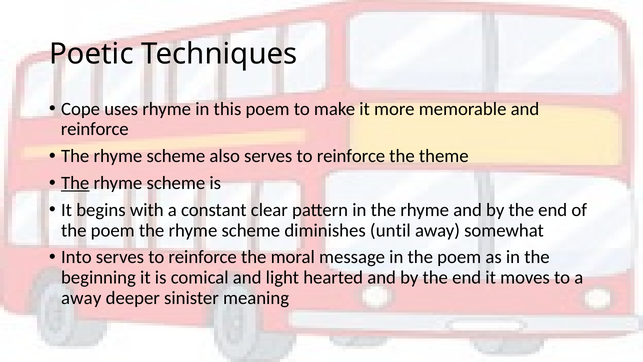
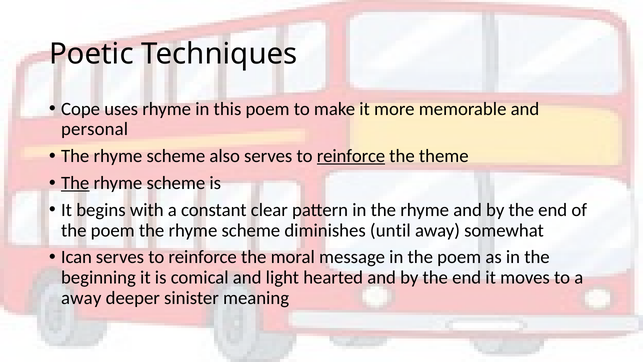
reinforce at (95, 129): reinforce -> personal
reinforce at (351, 156) underline: none -> present
Into: Into -> Ican
